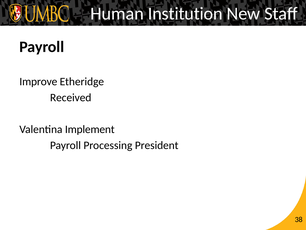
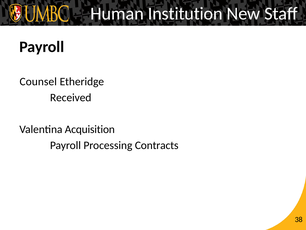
Improve: Improve -> Counsel
Implement: Implement -> Acquisition
President: President -> Contracts
